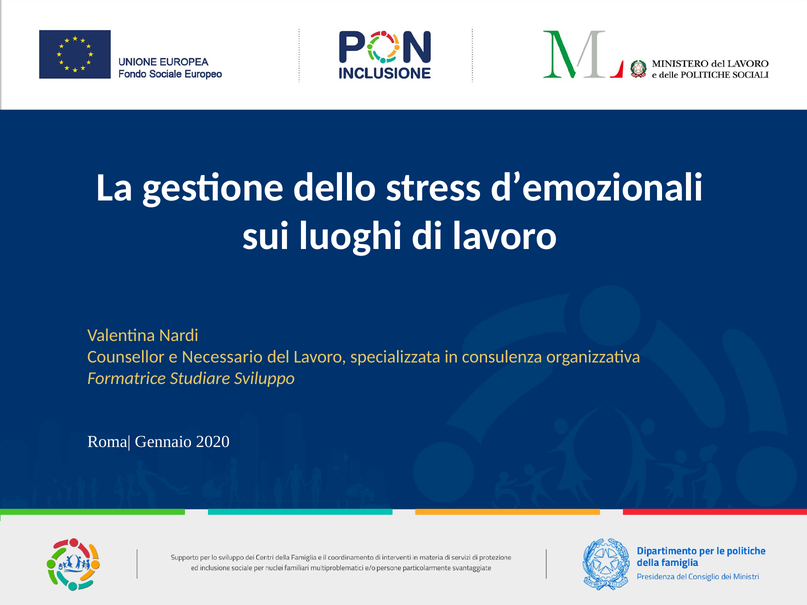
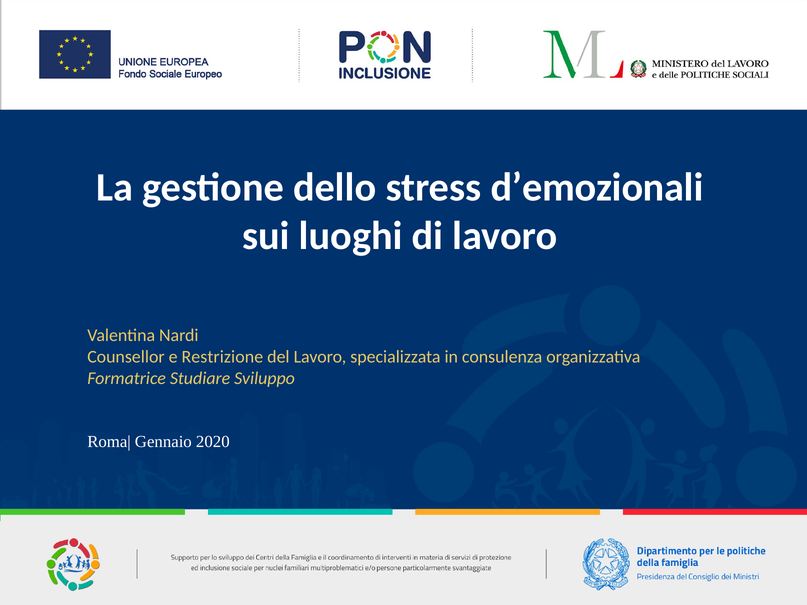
Necessario: Necessario -> Restrizione
